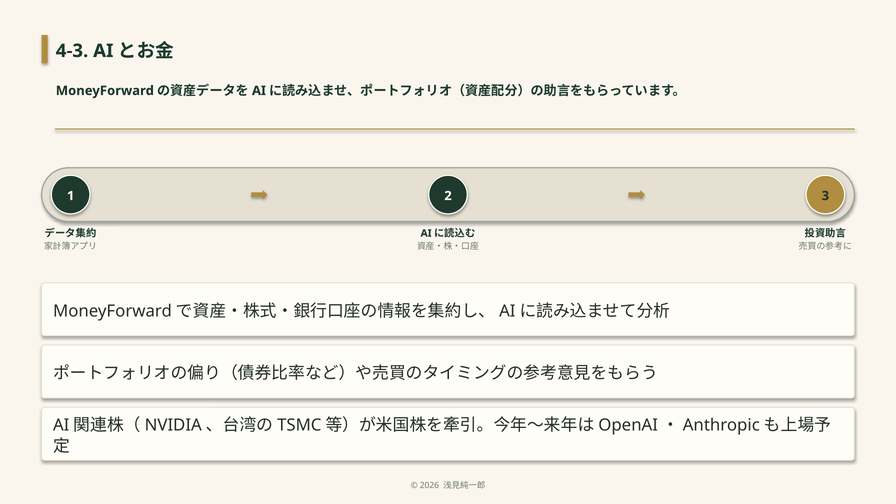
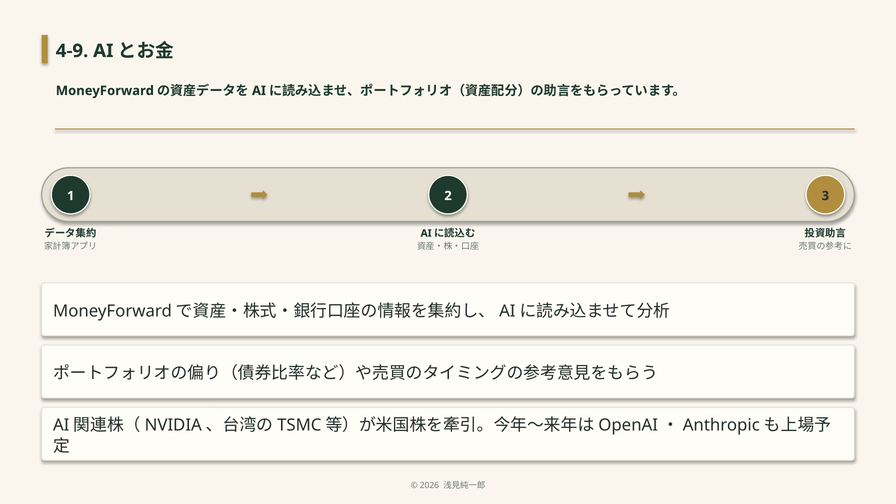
4-3: 4-3 -> 4-9
